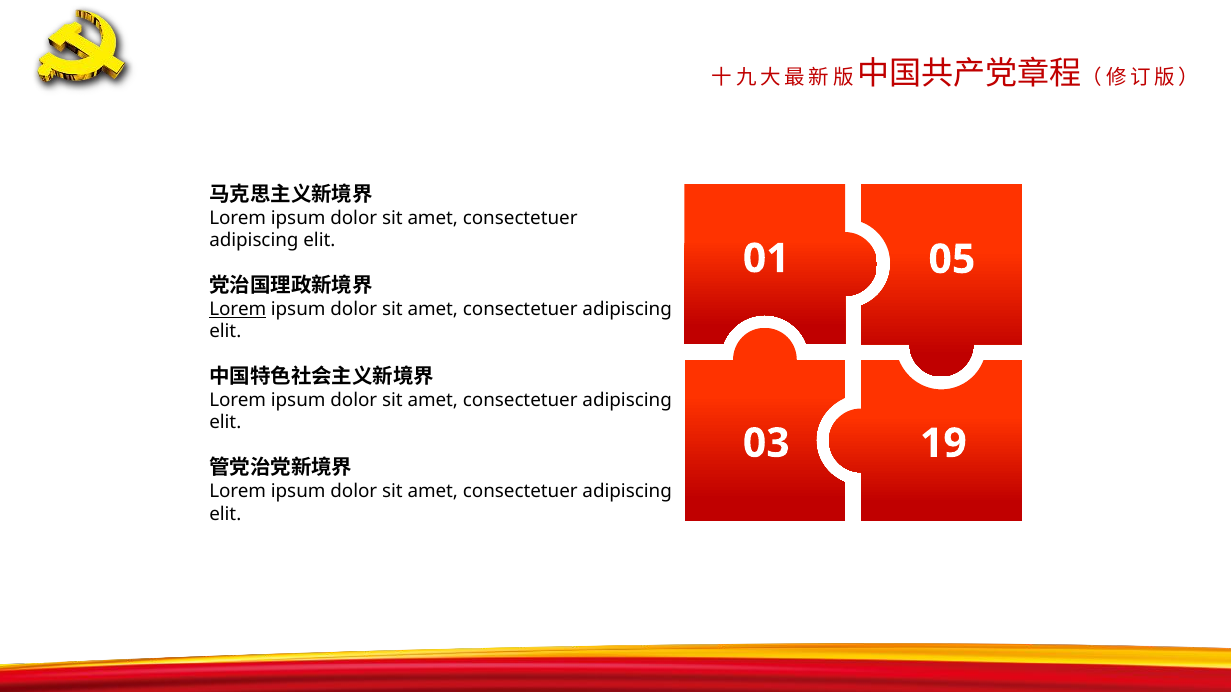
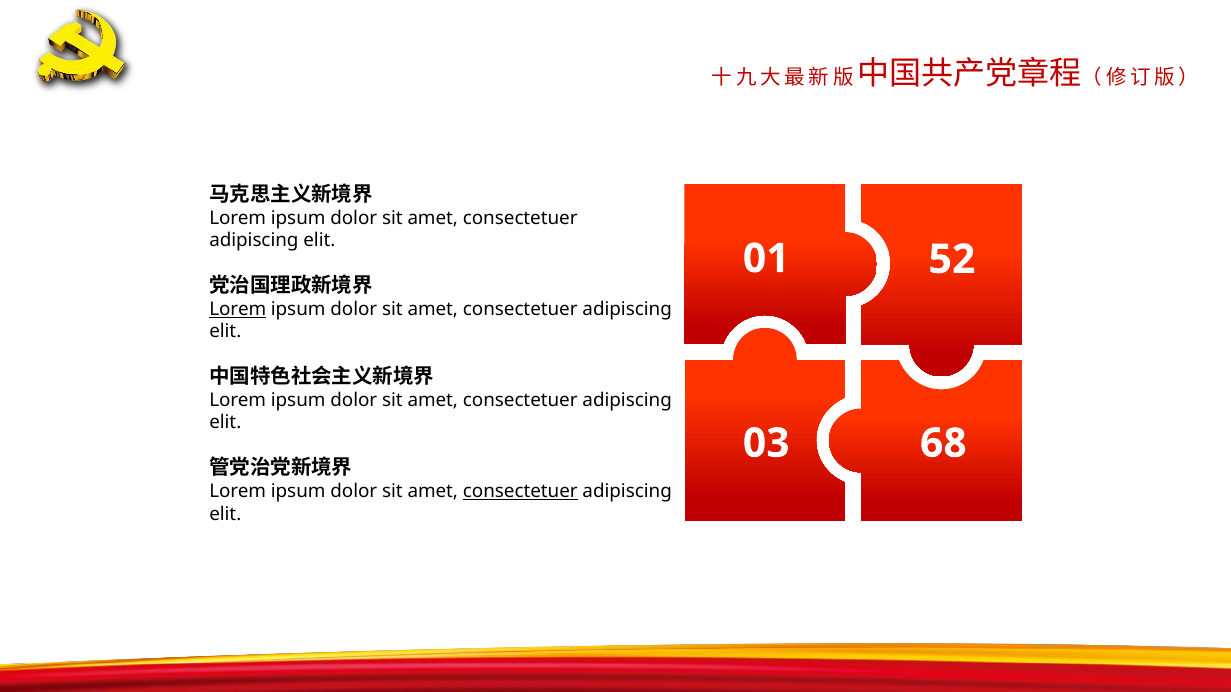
05: 05 -> 52
19: 19 -> 68
consectetuer at (520, 492) underline: none -> present
